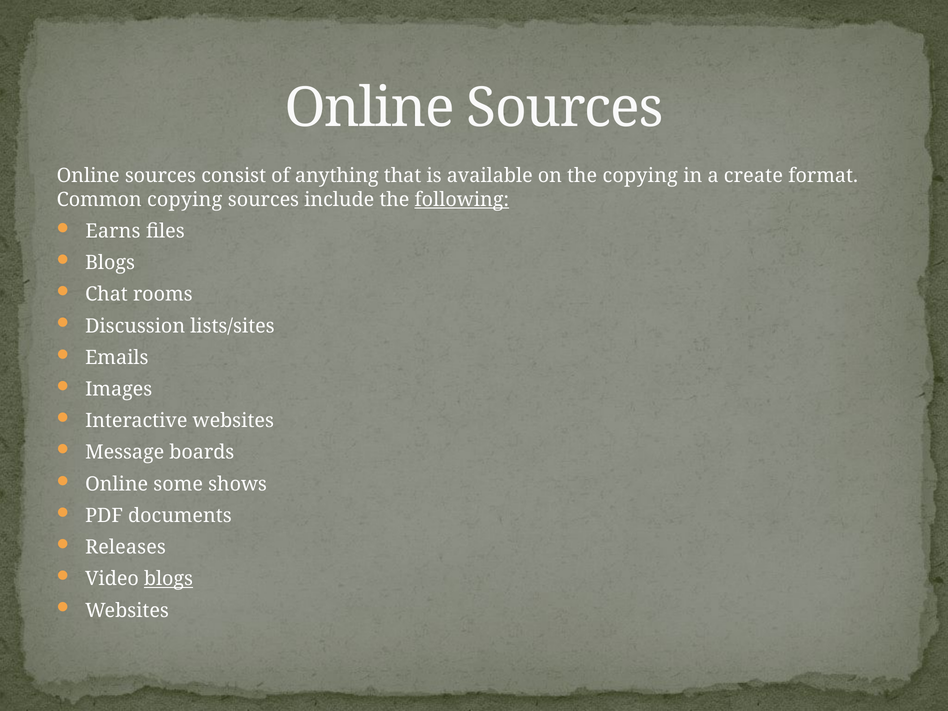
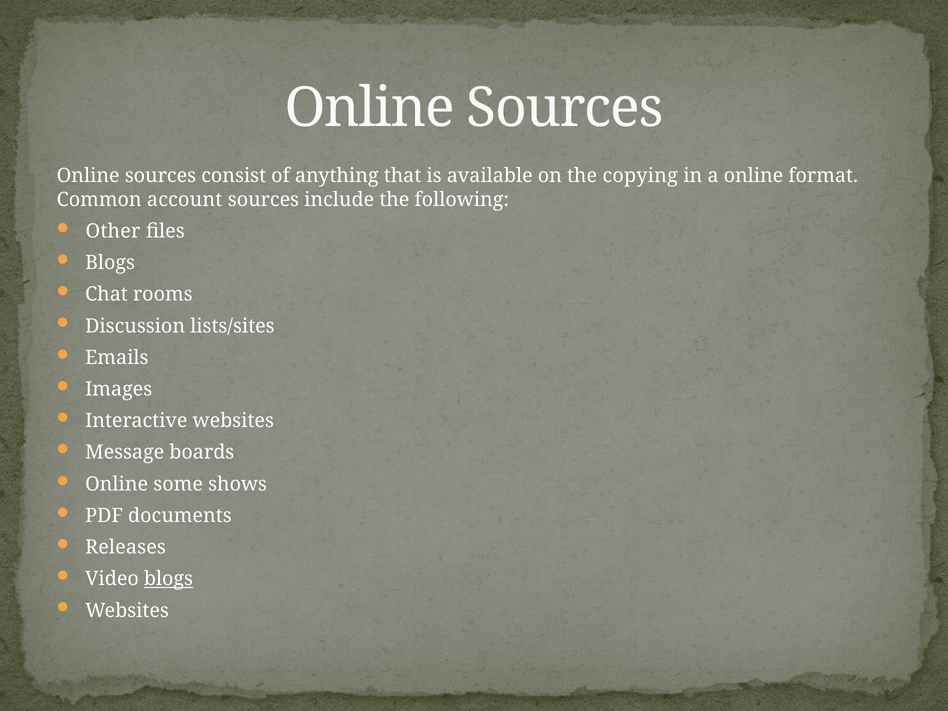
a create: create -> online
Common copying: copying -> account
following underline: present -> none
Earns: Earns -> Other
